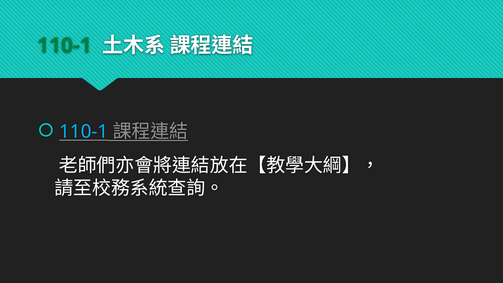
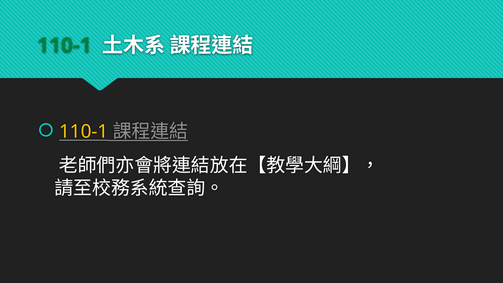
110-1 at (84, 131) colour: light blue -> yellow
